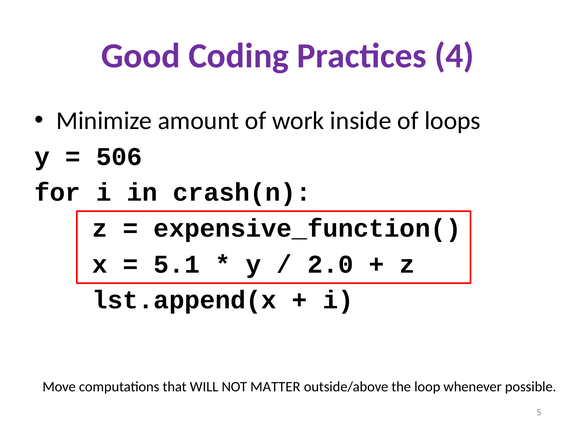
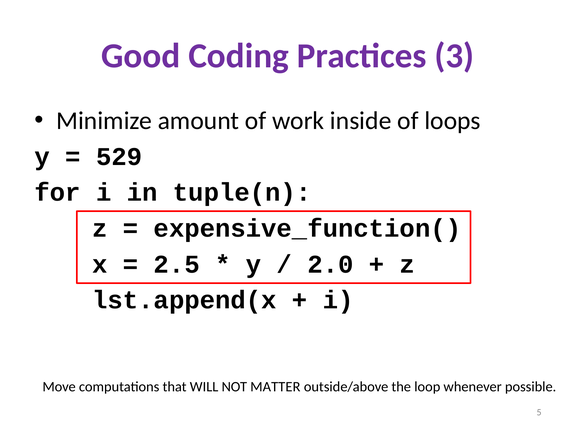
4: 4 -> 3
506: 506 -> 529
crash(n: crash(n -> tuple(n
5.1: 5.1 -> 2.5
